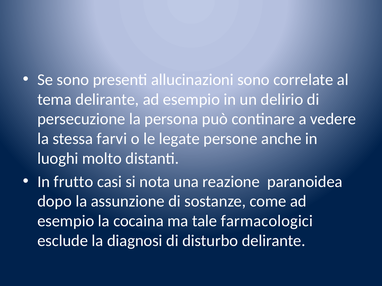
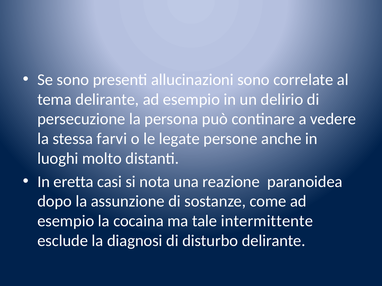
frutto: frutto -> eretta
farmacologici: farmacologici -> intermittente
